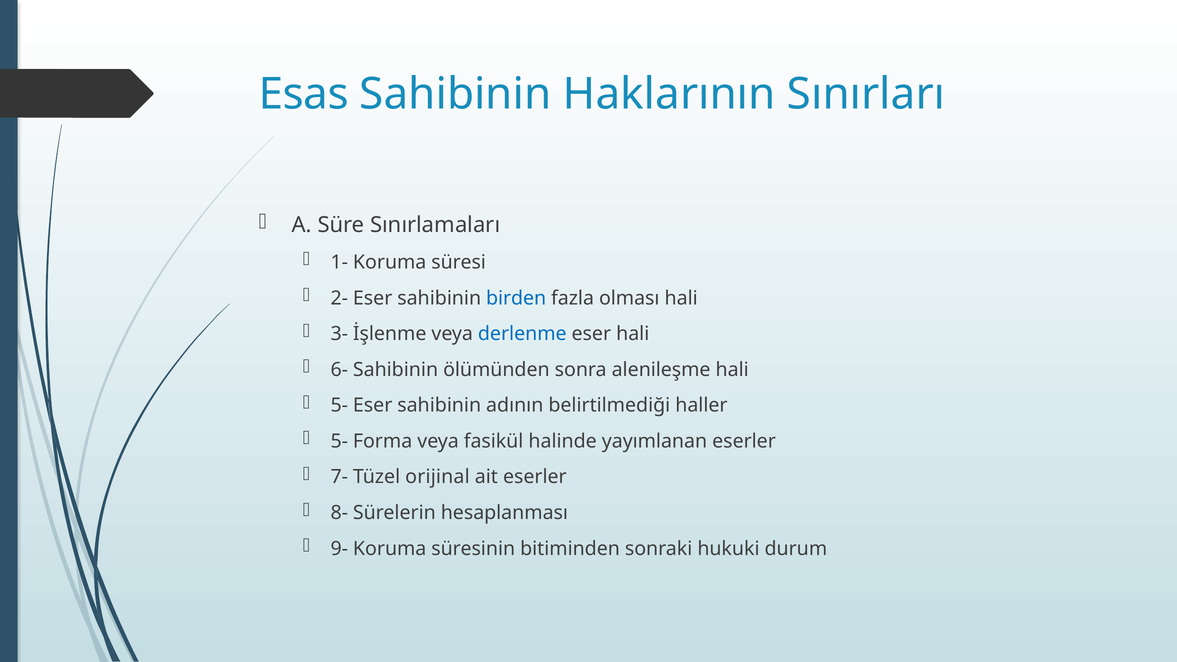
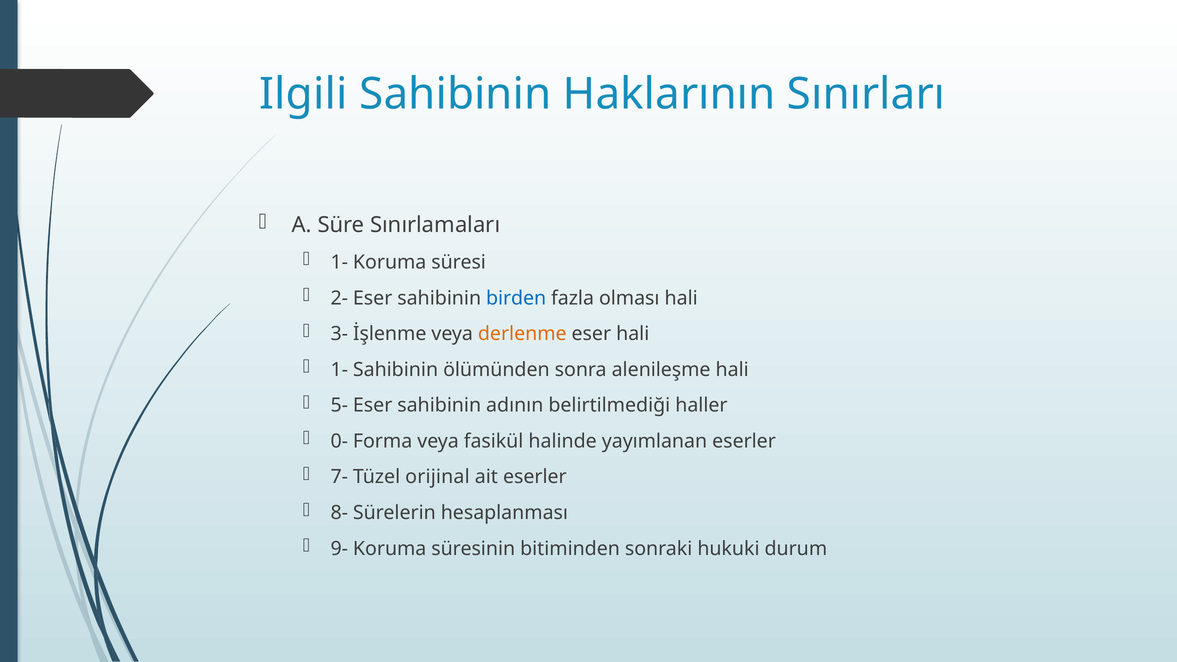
Esas: Esas -> Ilgili
derlenme colour: blue -> orange
6- at (339, 370): 6- -> 1-
5- at (339, 441): 5- -> 0-
